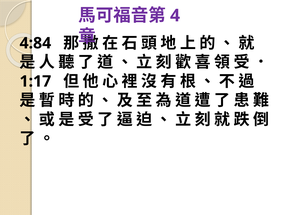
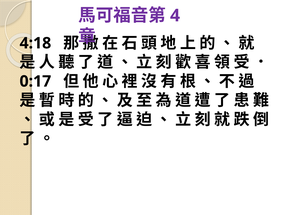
4:84: 4:84 -> 4:18
1:17: 1:17 -> 0:17
